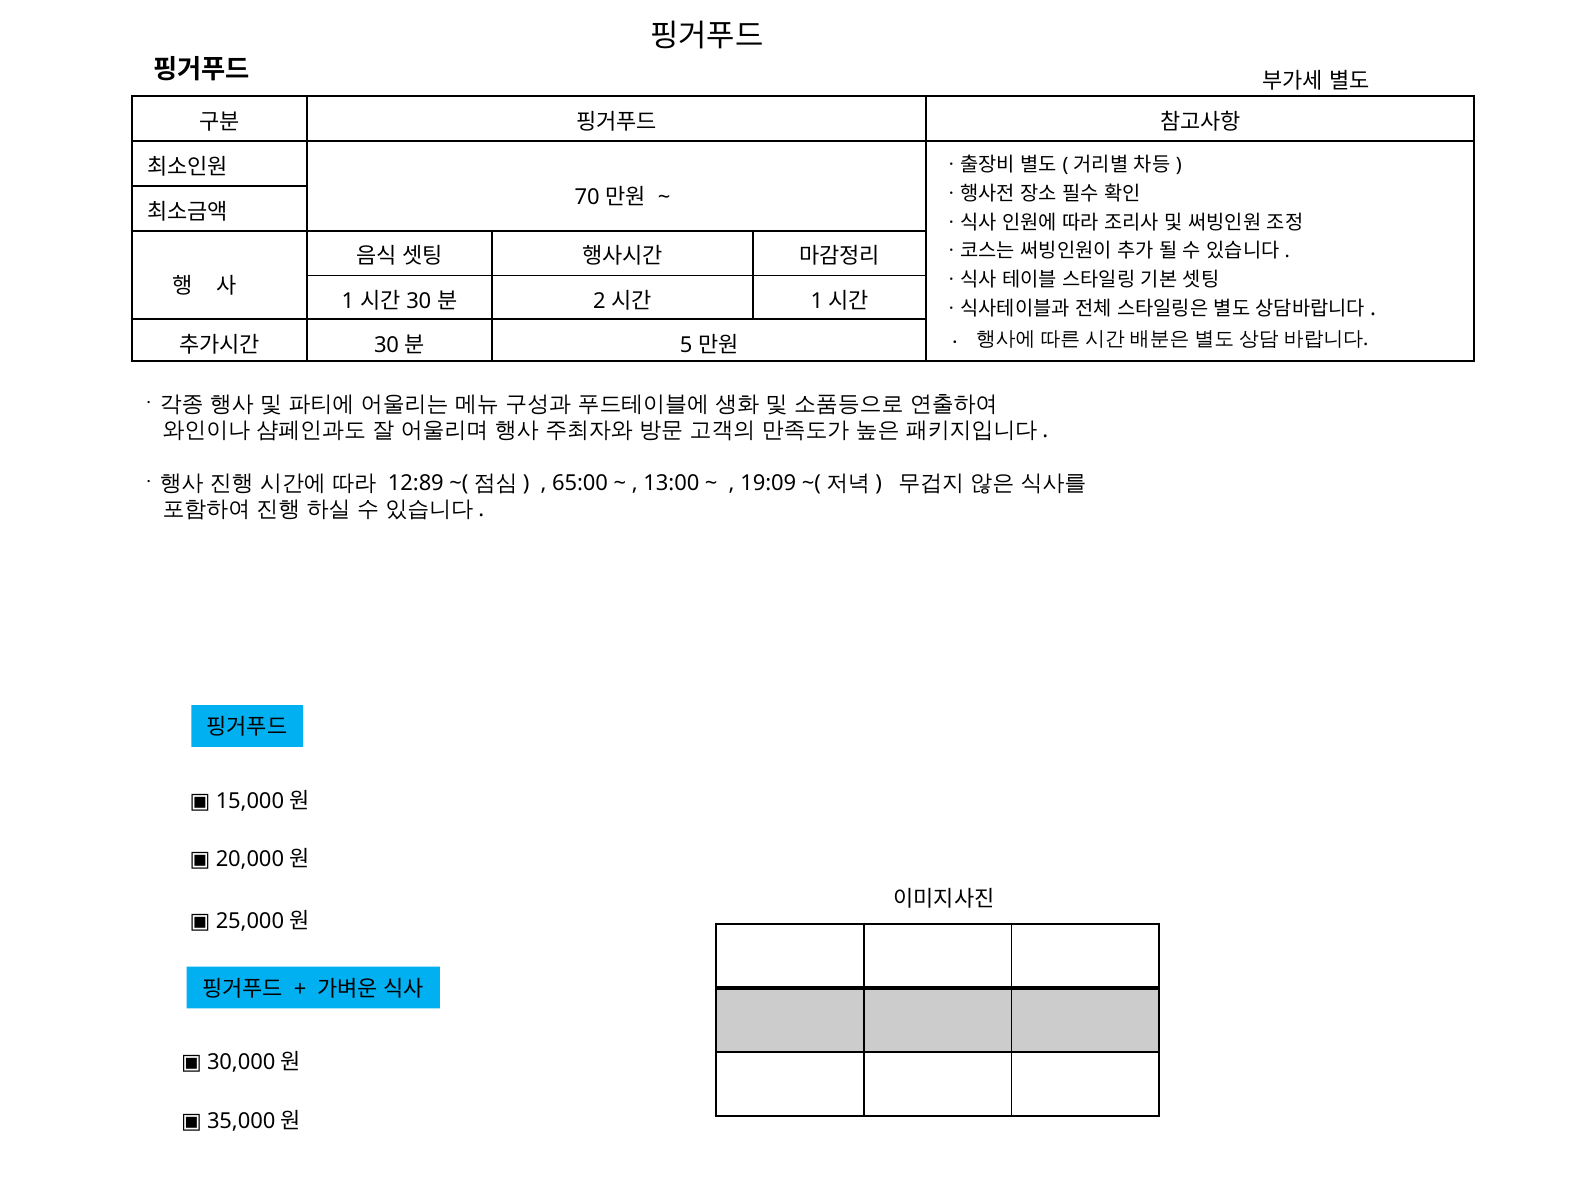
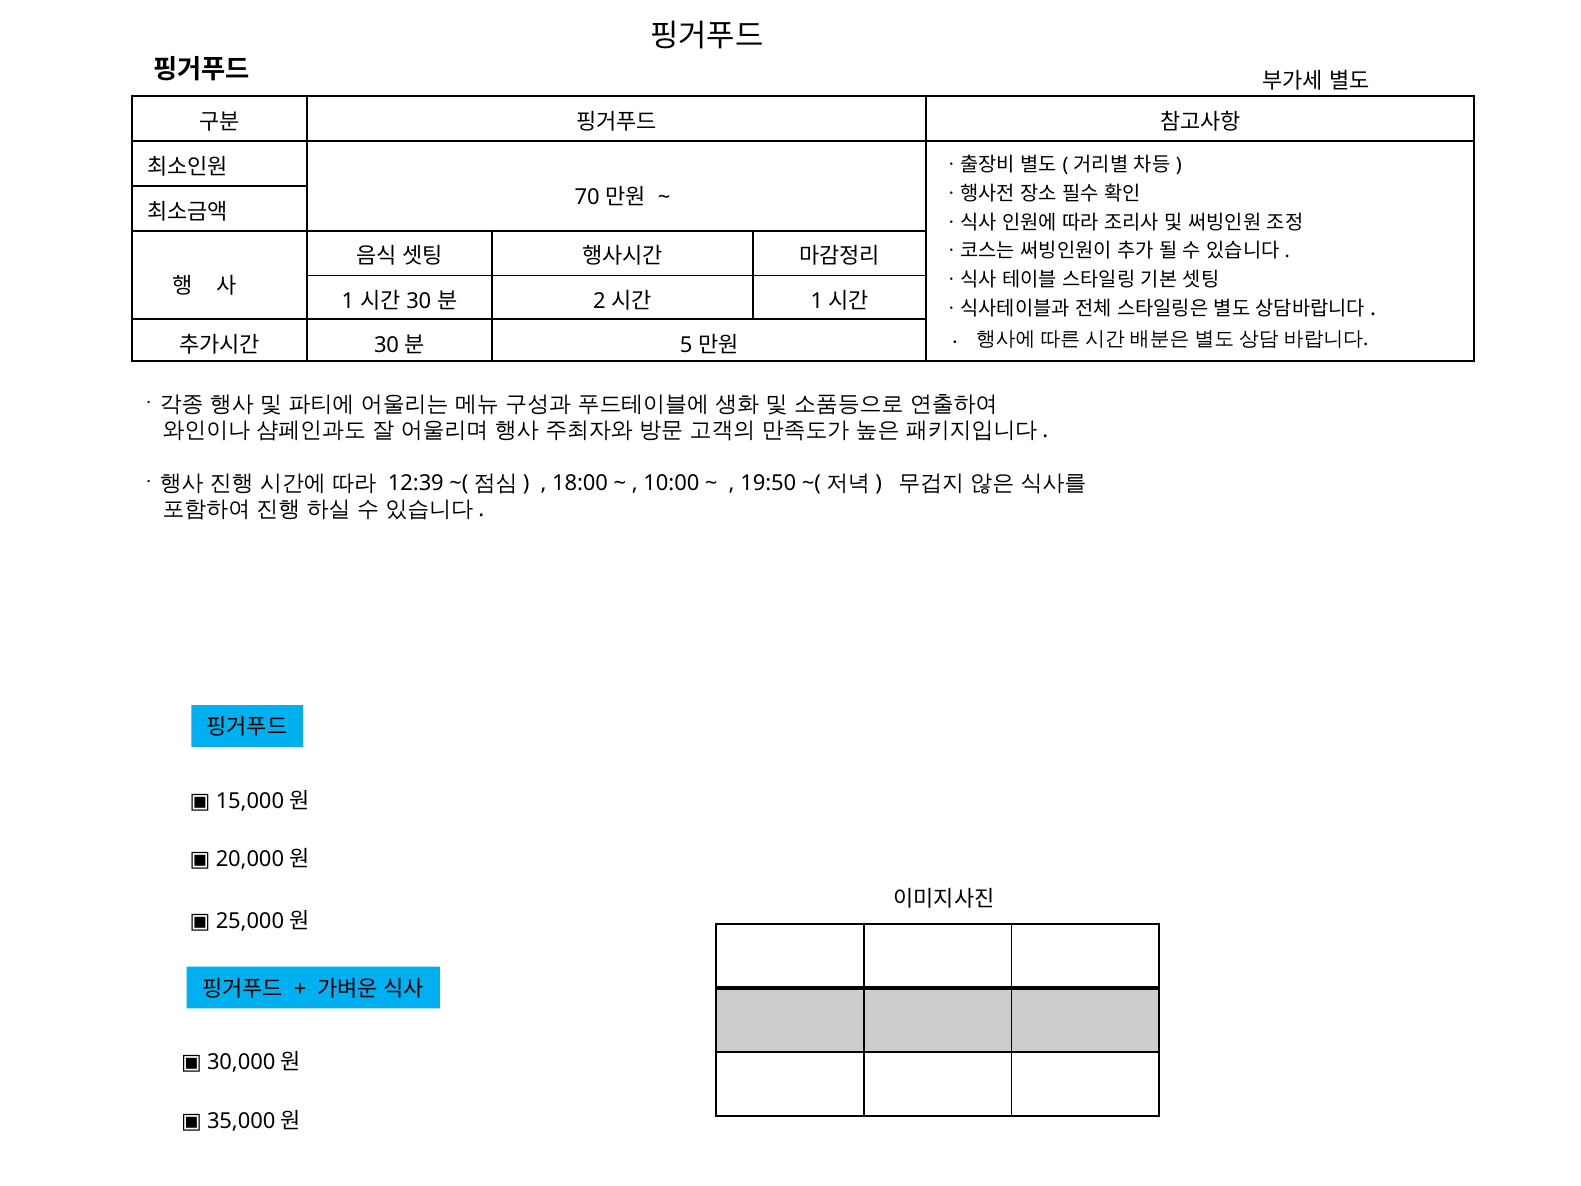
12:89: 12:89 -> 12:39
65:00: 65:00 -> 18:00
13:00: 13:00 -> 10:00
19:09: 19:09 -> 19:50
